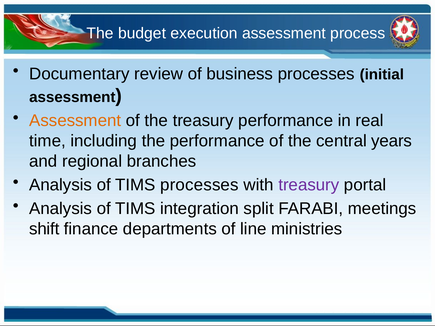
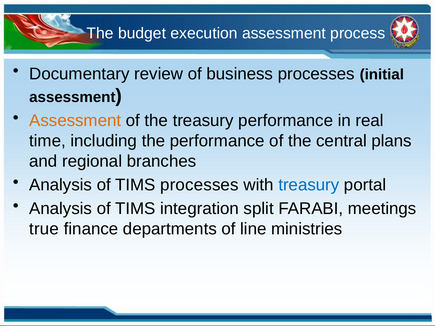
years: years -> plans
treasury at (309, 185) colour: purple -> blue
shift: shift -> true
